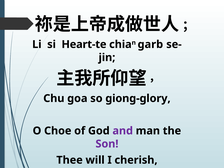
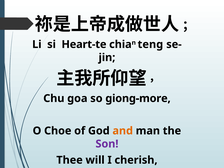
garb: garb -> teng
giong-glory: giong-glory -> giong-more
and colour: purple -> orange
